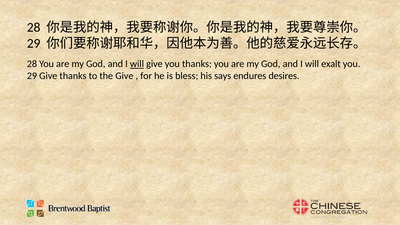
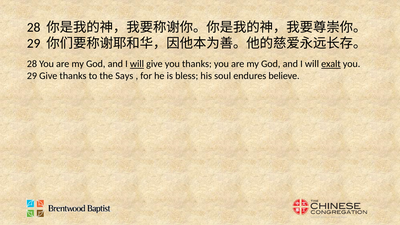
exalt underline: none -> present
the Give: Give -> Says
says: says -> soul
desires: desires -> believe
